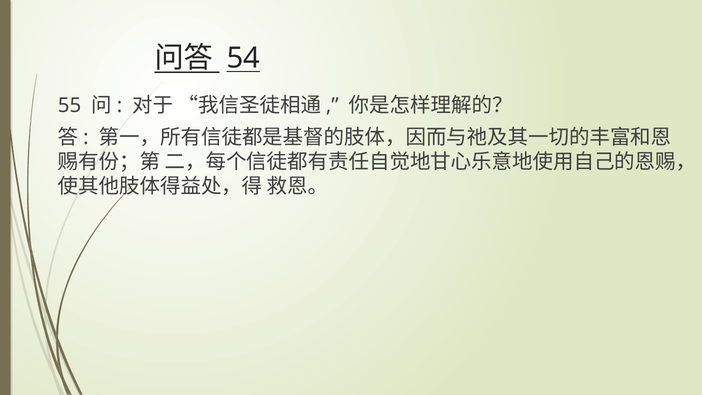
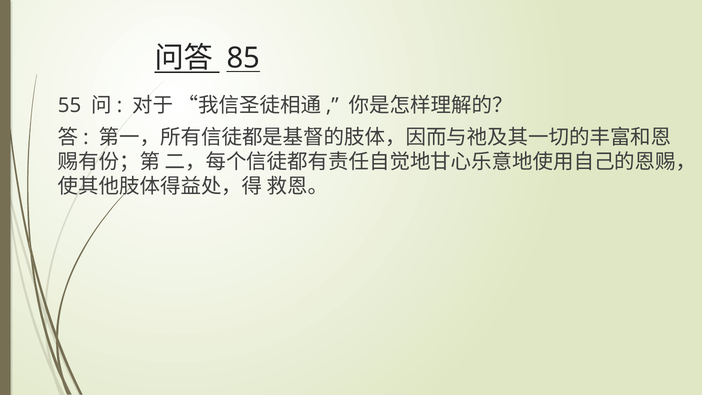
54: 54 -> 85
